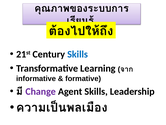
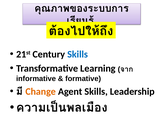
Change colour: purple -> orange
